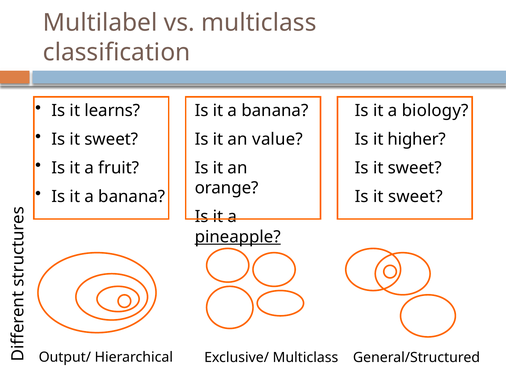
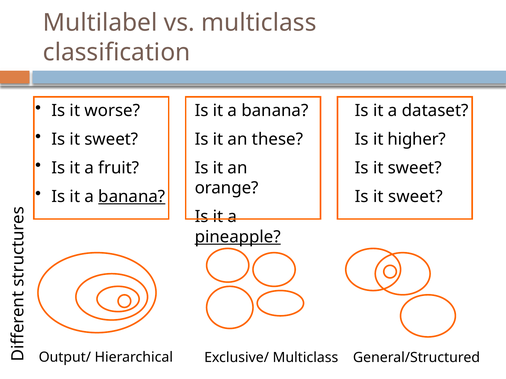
learns: learns -> worse
biology: biology -> dataset
value: value -> these
banana at (132, 197) underline: none -> present
